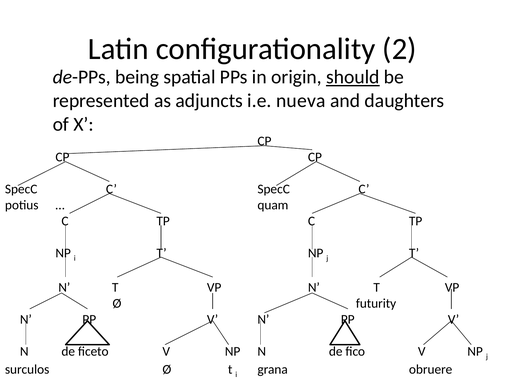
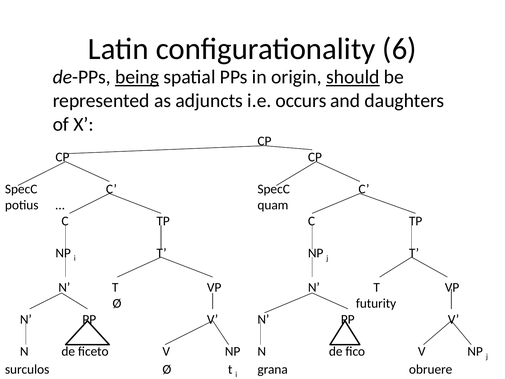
2: 2 -> 6
being underline: none -> present
nueva: nueva -> occurs
